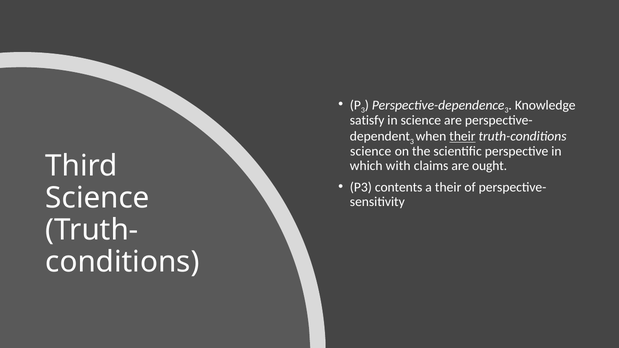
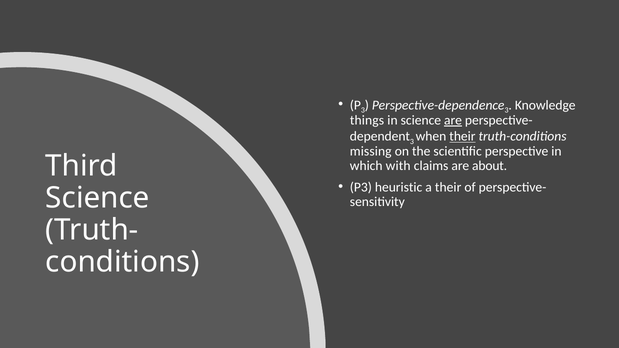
satisfy: satisfy -> things
are at (453, 120) underline: none -> present
science at (371, 151): science -> missing
ought: ought -> about
contents: contents -> heuristic
